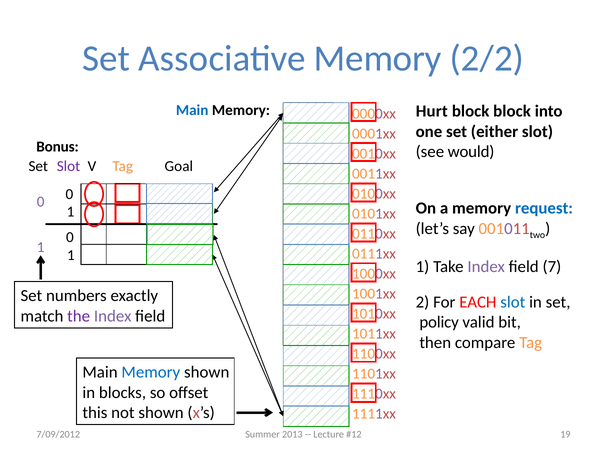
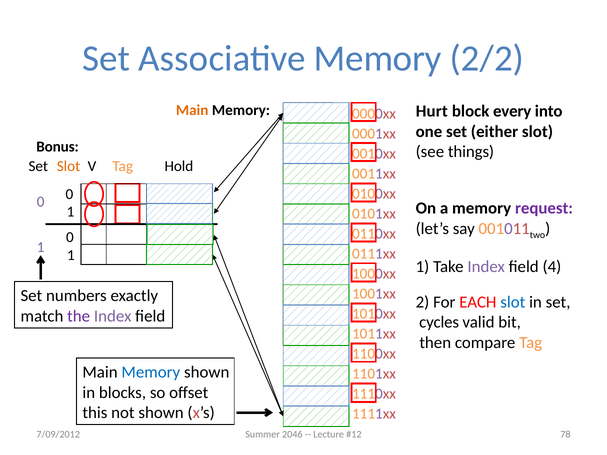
Main at (192, 110) colour: blue -> orange
block block: block -> every
would: would -> things
Slot at (69, 167) colour: purple -> orange
Goal: Goal -> Hold
request colour: blue -> purple
7: 7 -> 4
policy: policy -> cycles
2013: 2013 -> 2046
19: 19 -> 78
